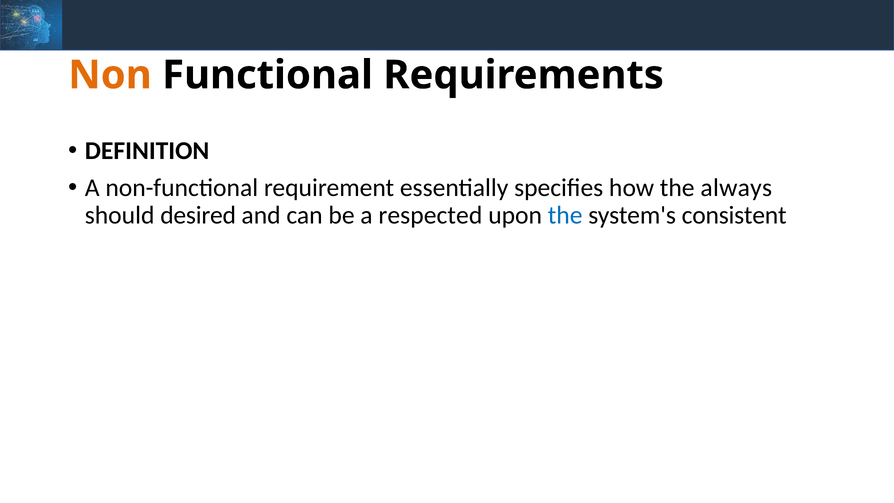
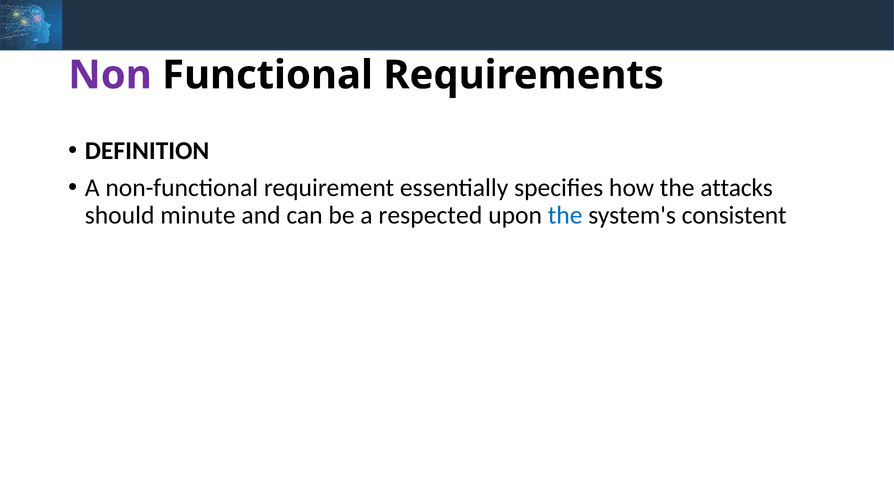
Non colour: orange -> purple
always: always -> attacks
desired: desired -> minute
